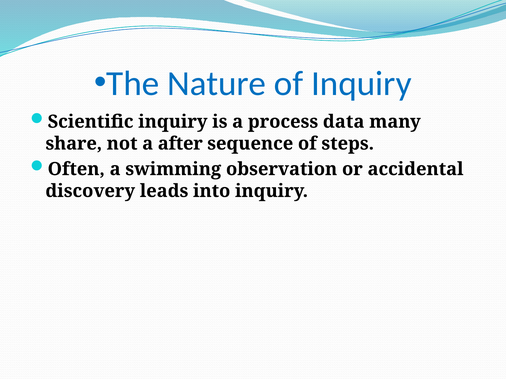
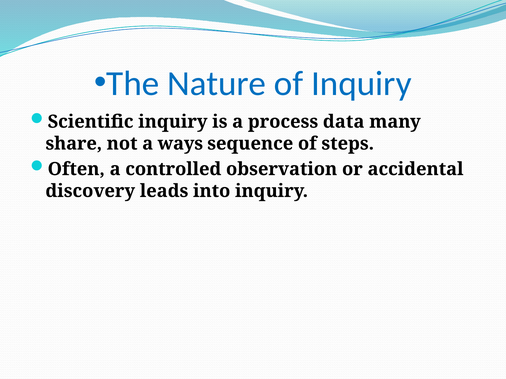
after: after -> ways
swimming: swimming -> controlled
